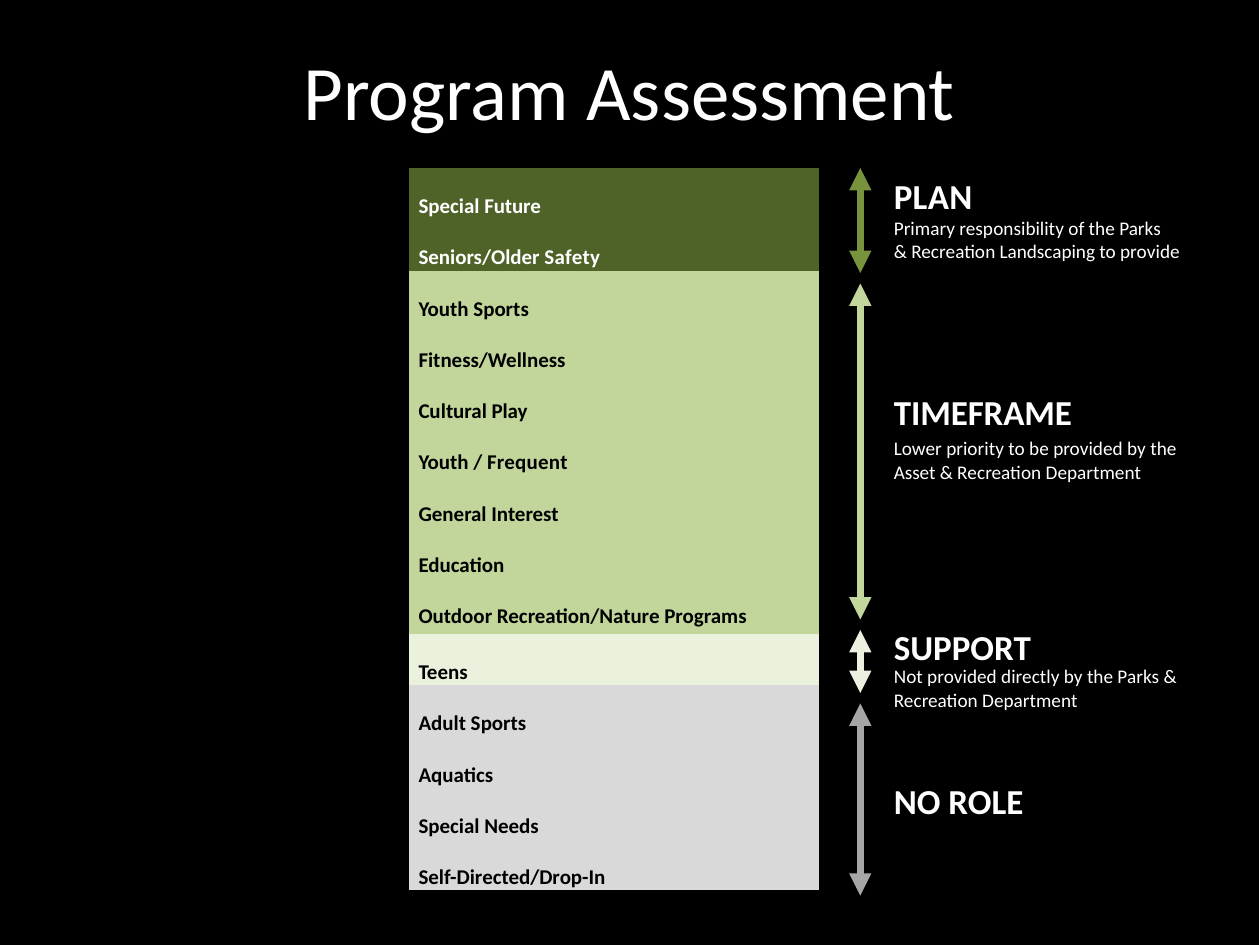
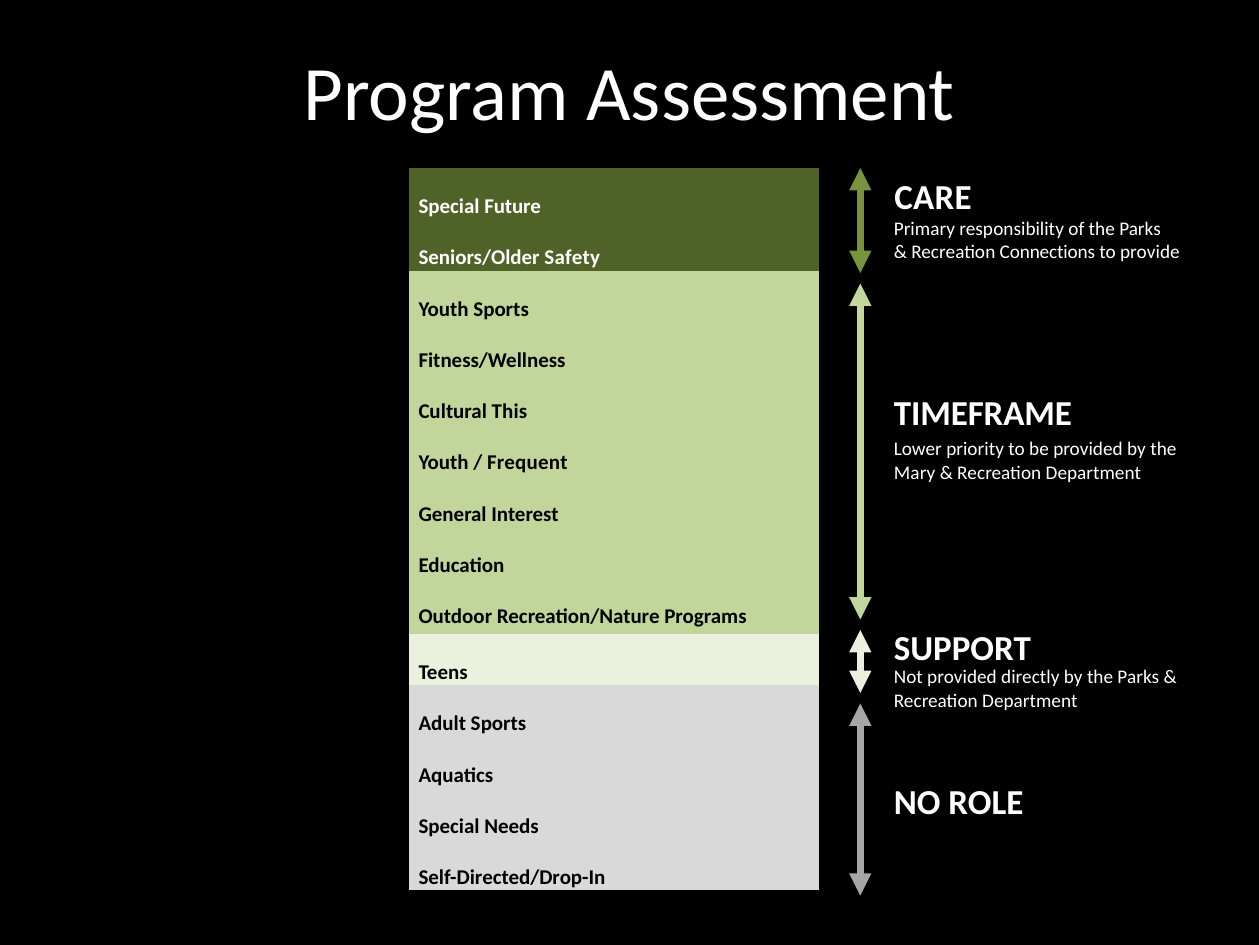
PLAN: PLAN -> CARE
Landscaping: Landscaping -> Connections
Play: Play -> This
Asset: Asset -> Mary
